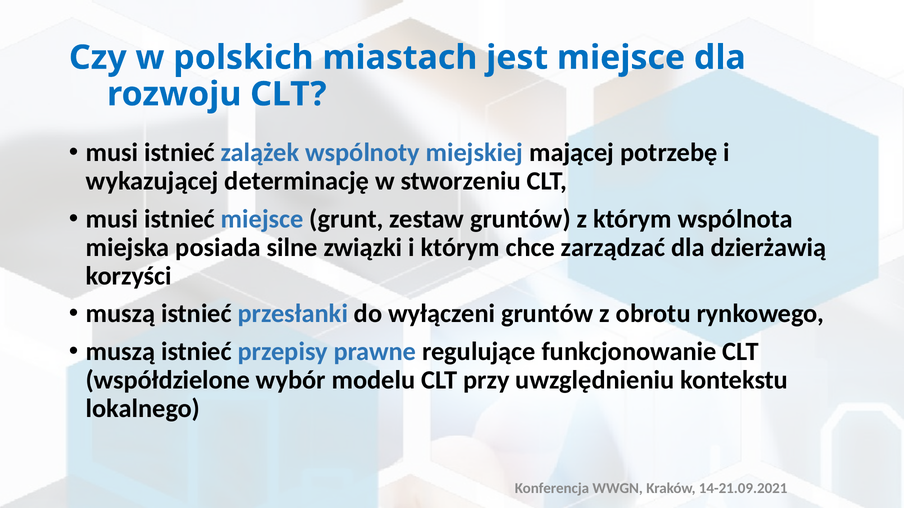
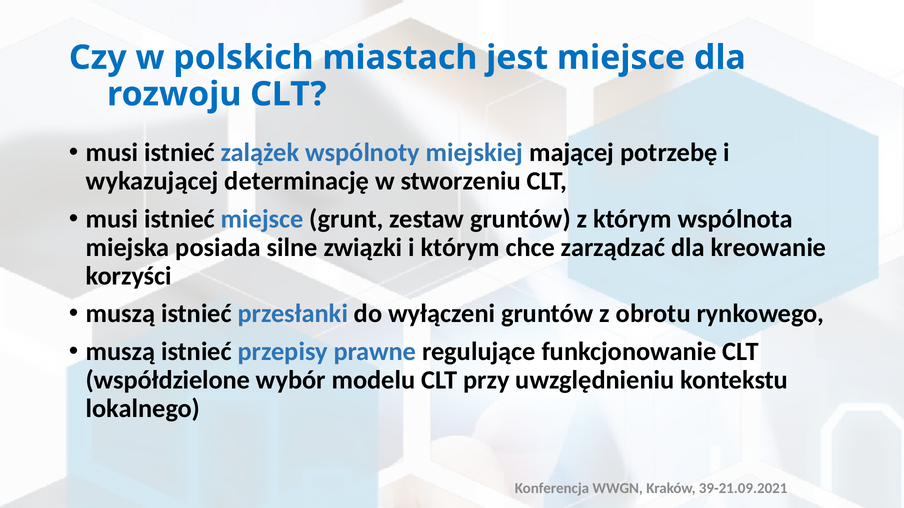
dzierżawią: dzierżawią -> kreowanie
14-21.09.2021: 14-21.09.2021 -> 39-21.09.2021
